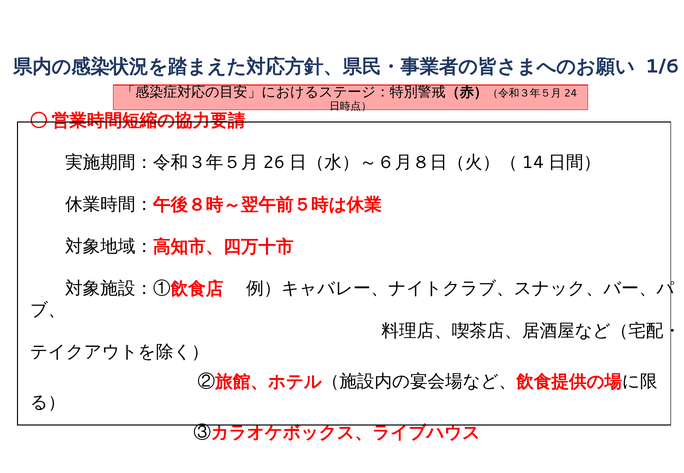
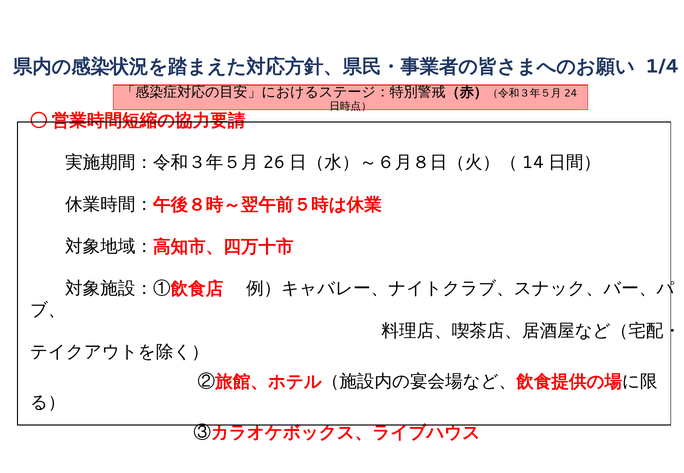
1/6: 1/6 -> 1/4
